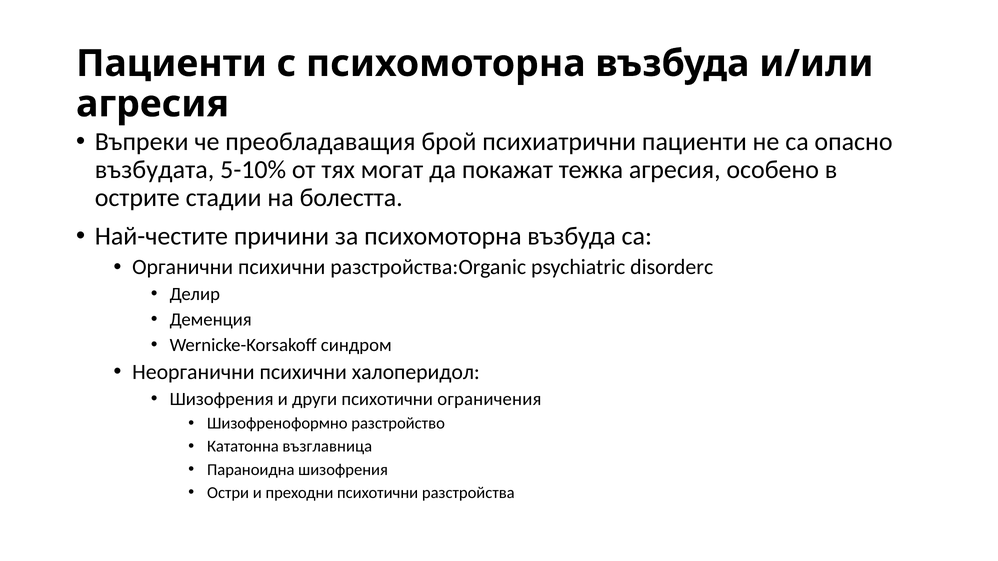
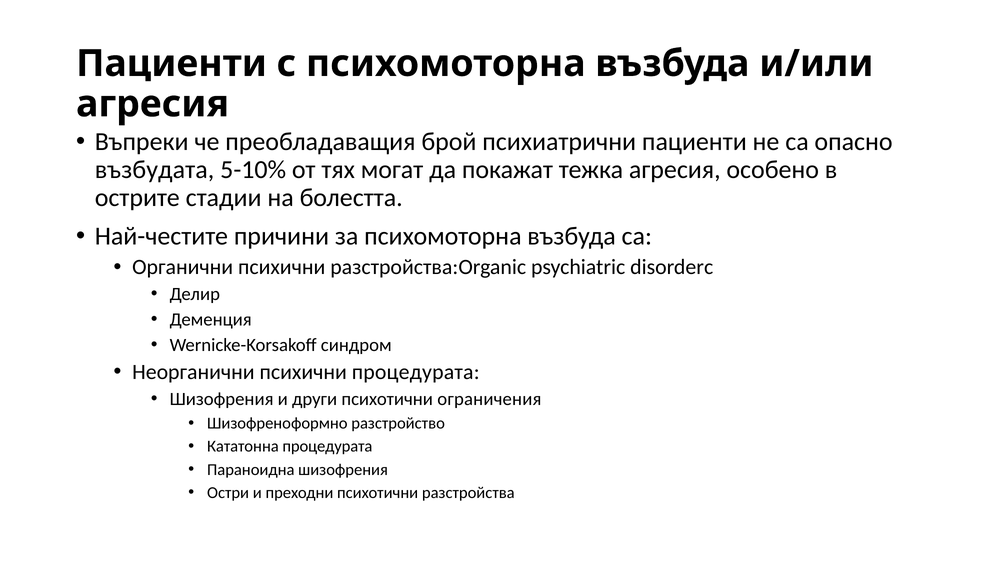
психични халоперидол: халоперидол -> процедурата
Кататонна възглавница: възглавница -> процедурата
